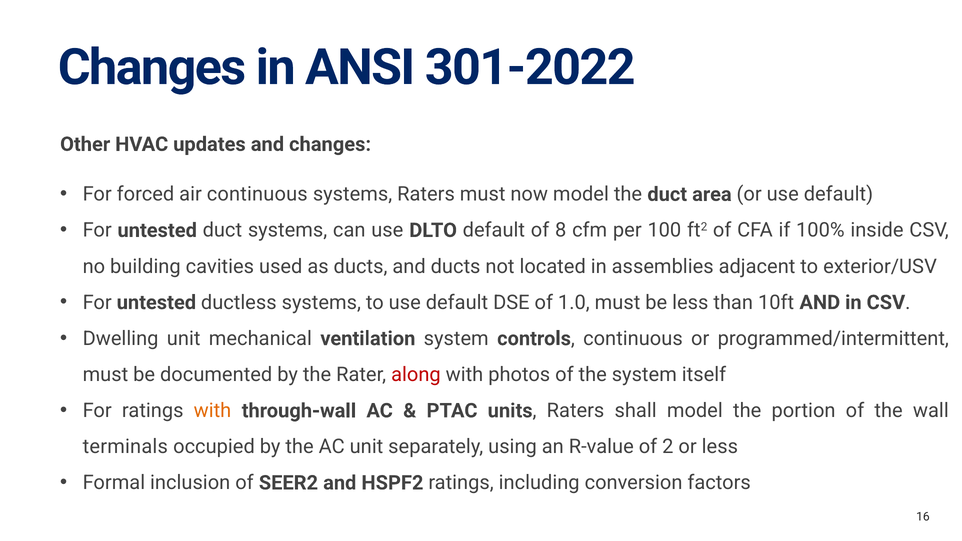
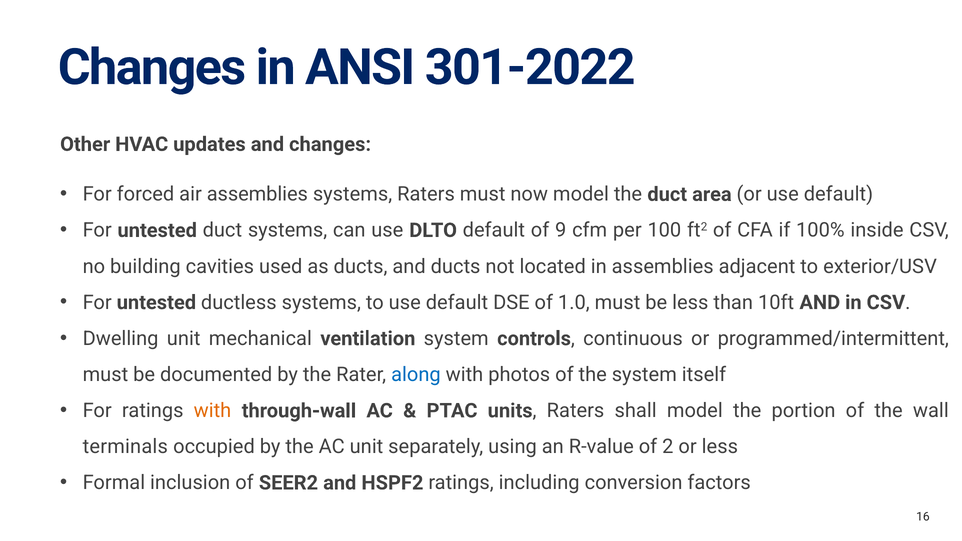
air continuous: continuous -> assemblies
8: 8 -> 9
along colour: red -> blue
